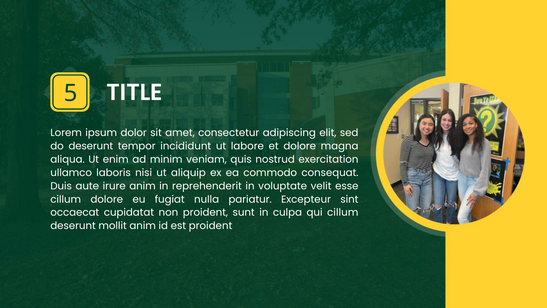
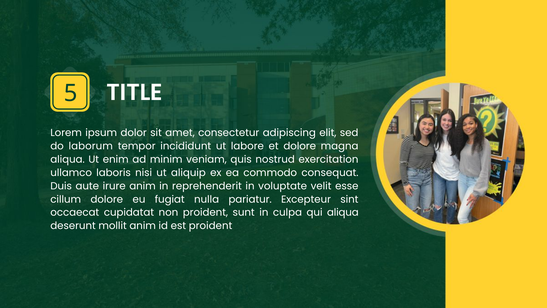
do deserunt: deserunt -> laborum
qui cillum: cillum -> aliqua
